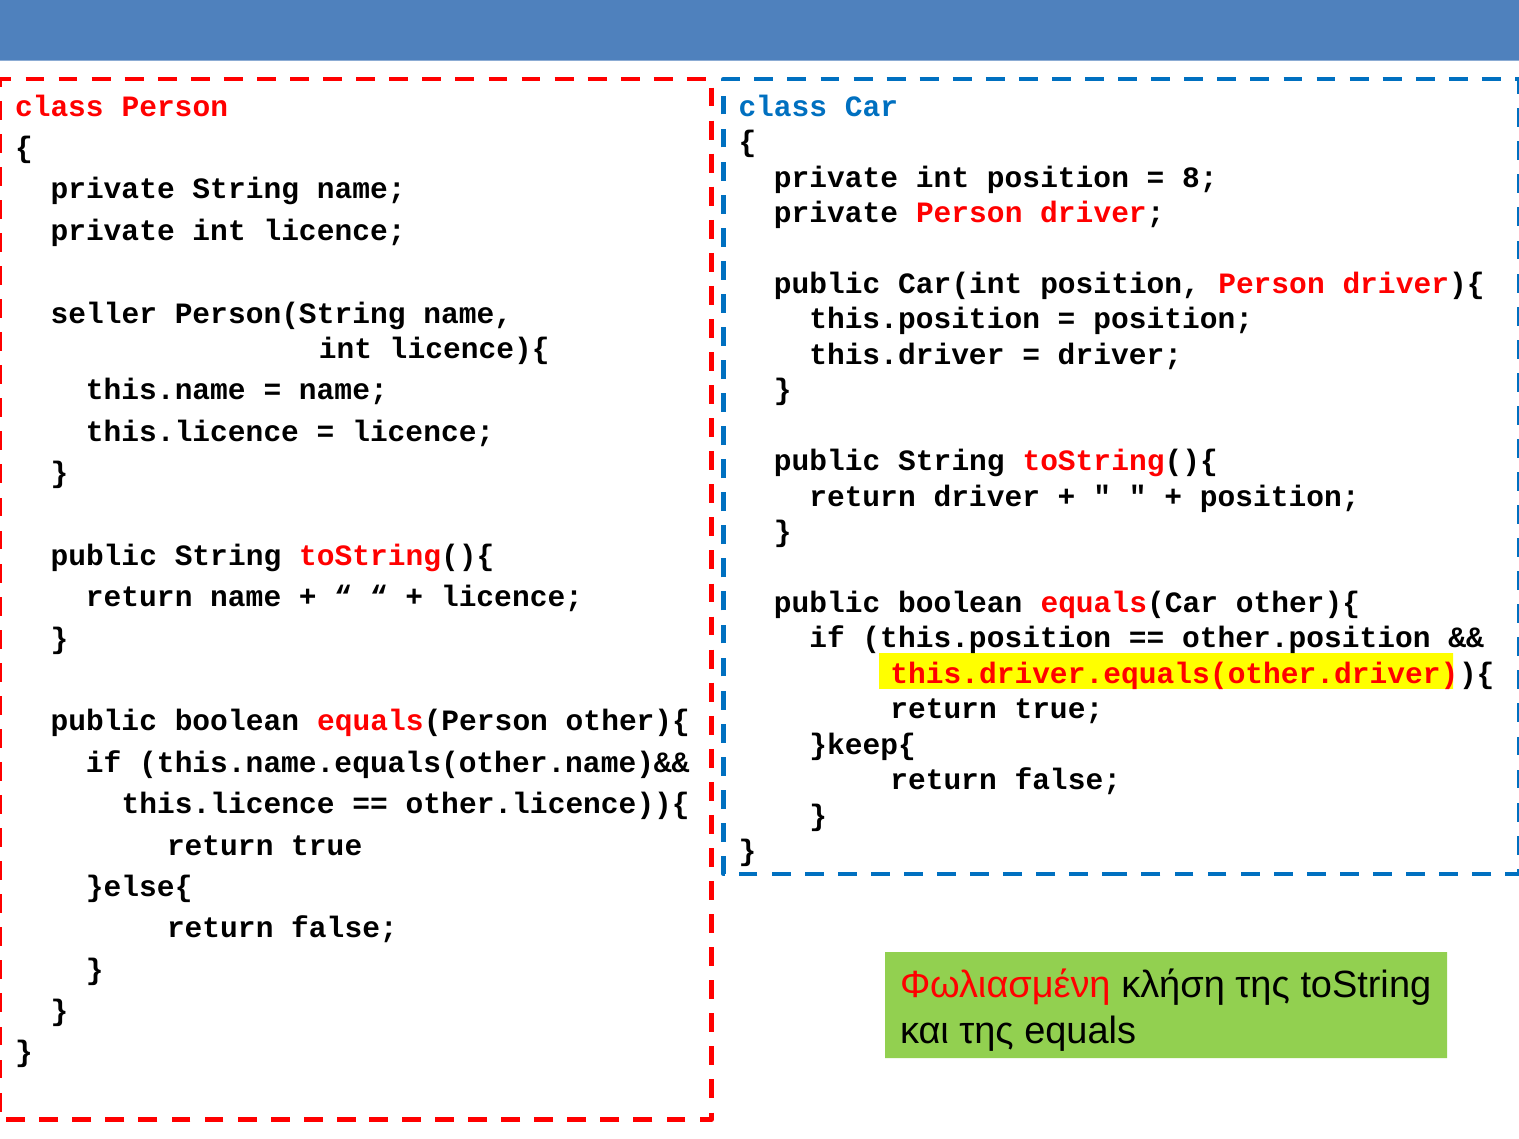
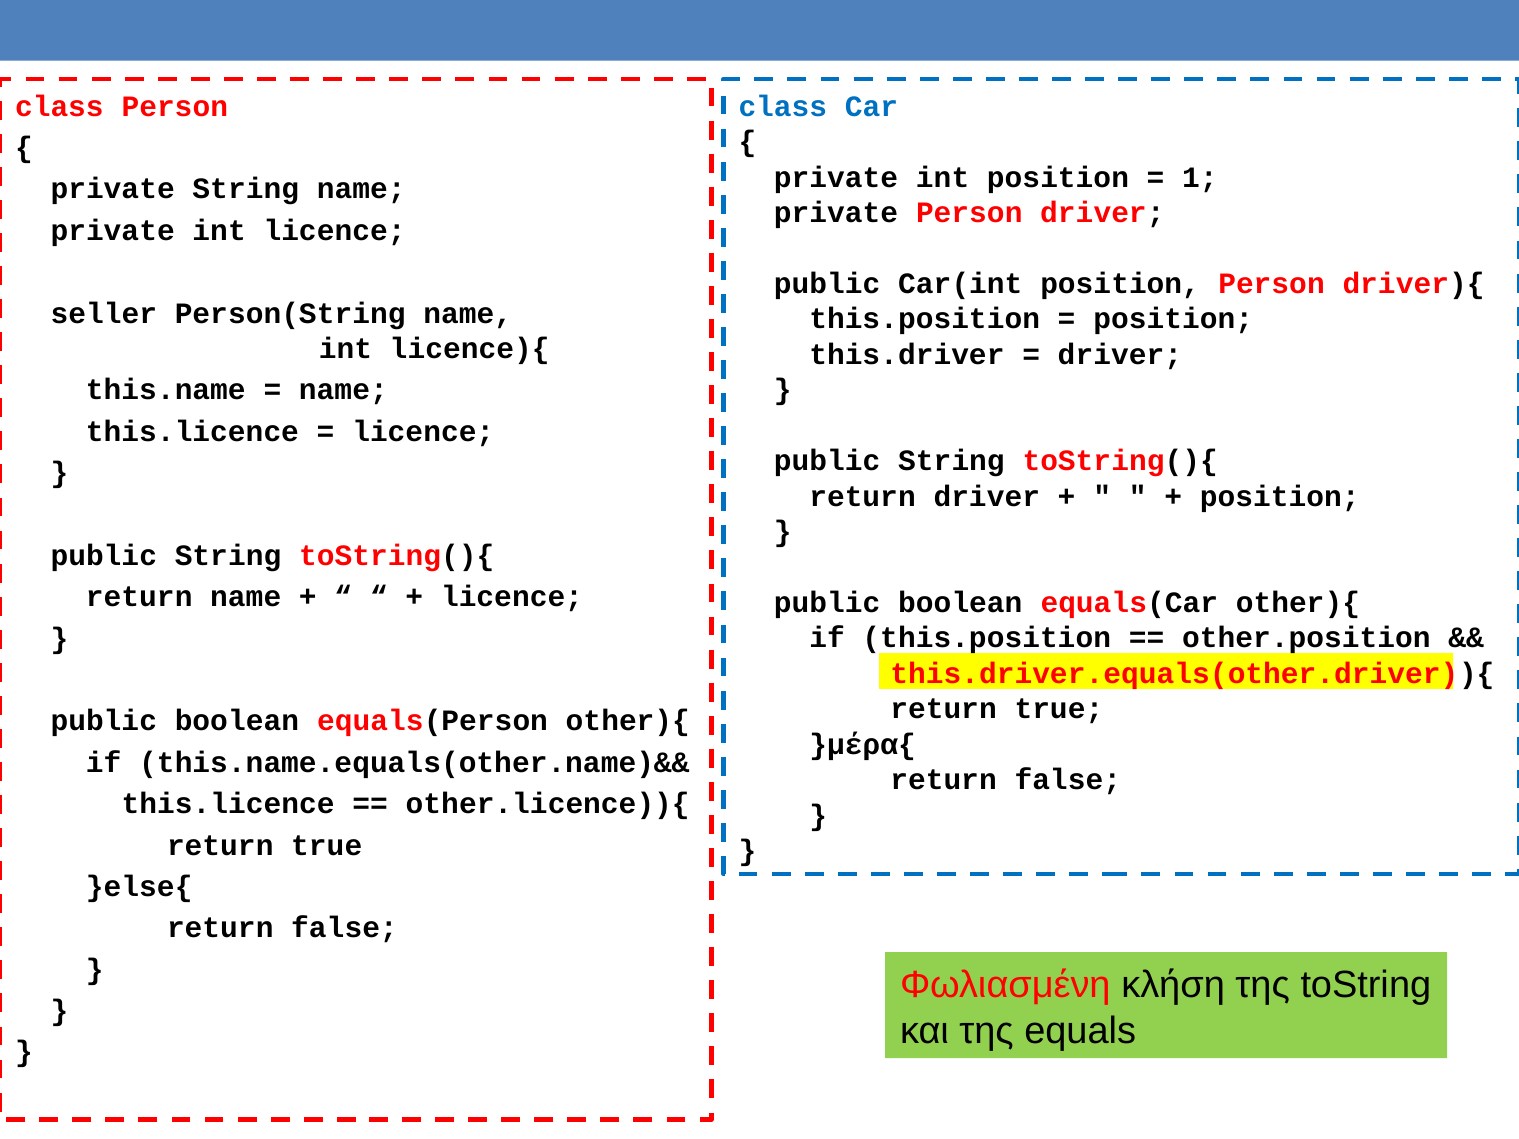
8: 8 -> 1
}keep{: }keep{ -> }μέρα{
